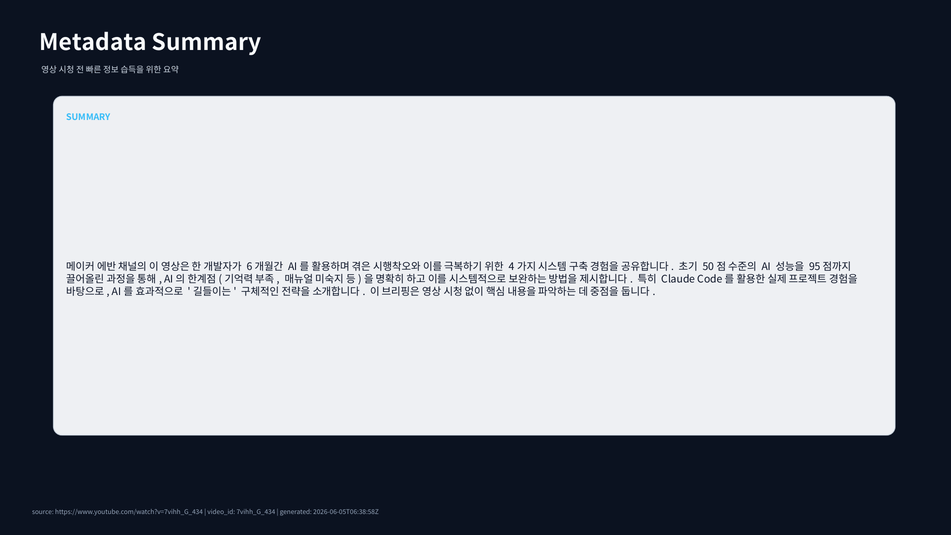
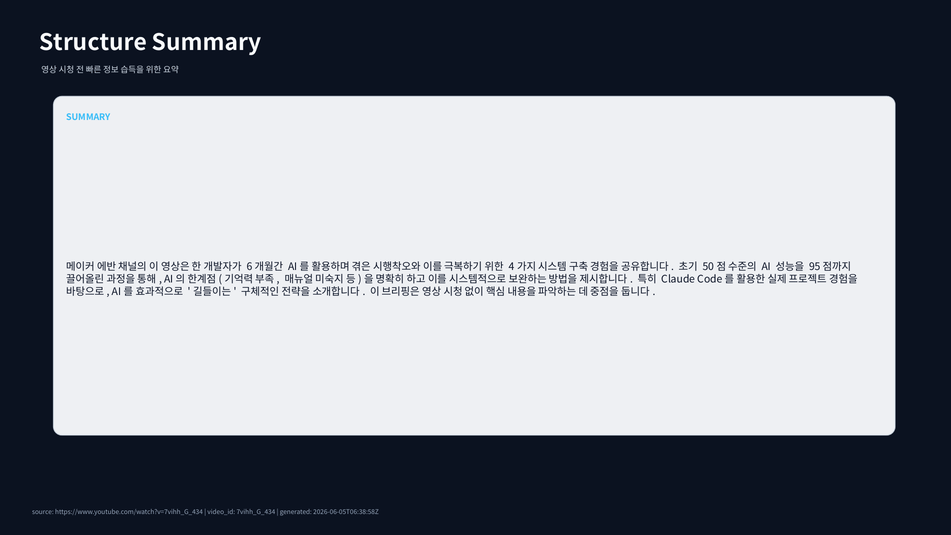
Metadata: Metadata -> Structure
